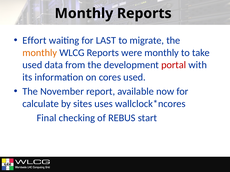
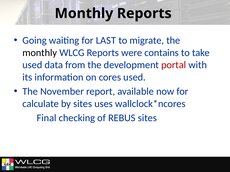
Effort: Effort -> Going
monthly at (40, 53) colour: orange -> black
were monthly: monthly -> contains
REBUS start: start -> sites
